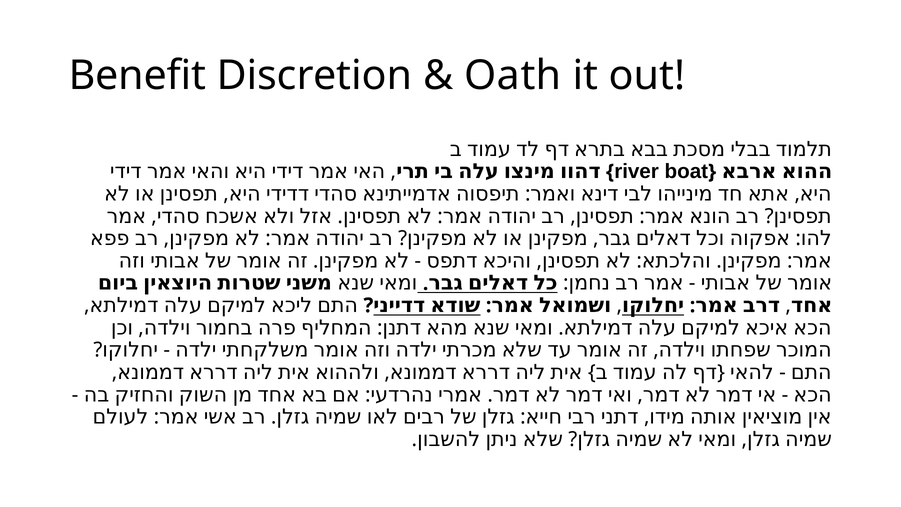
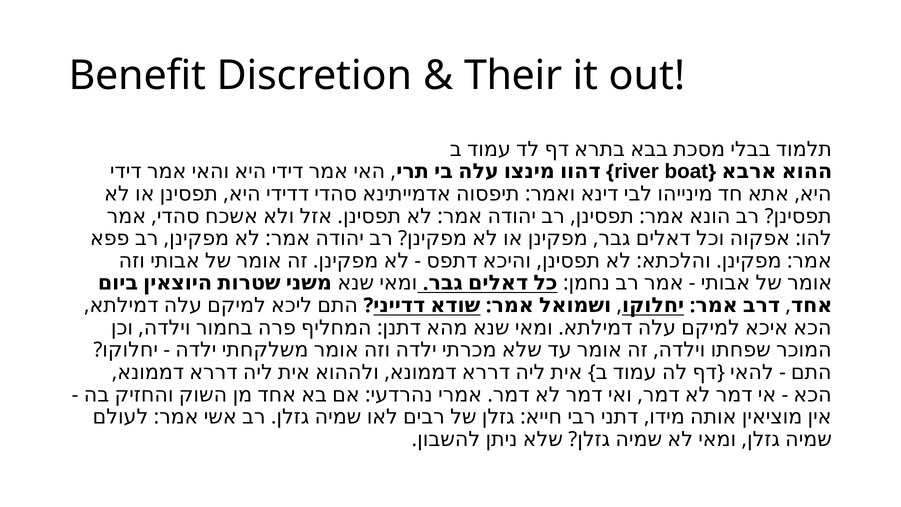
Oath: Oath -> Their
